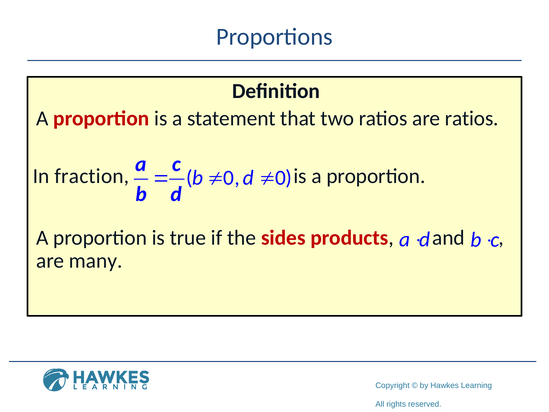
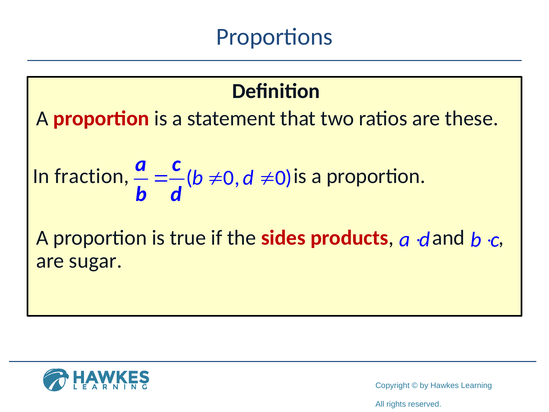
are ratios: ratios -> these
many: many -> sugar
